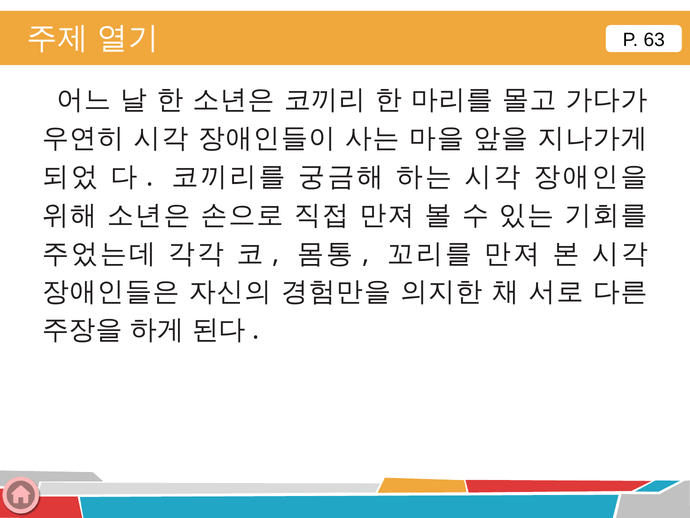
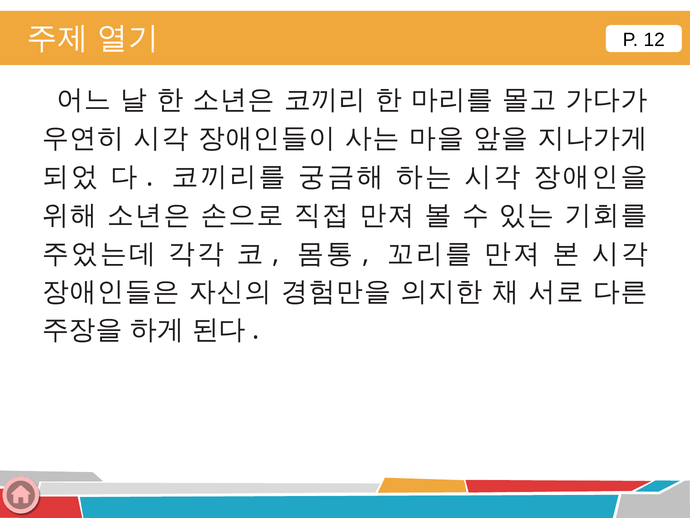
63: 63 -> 12
